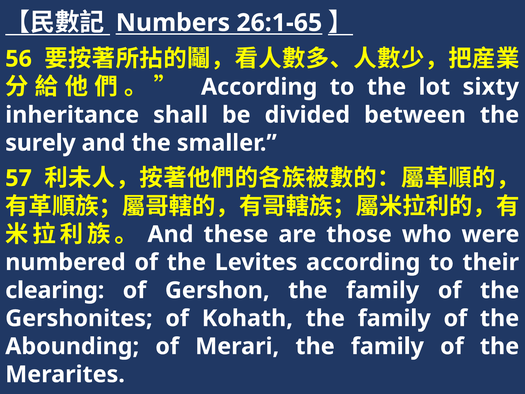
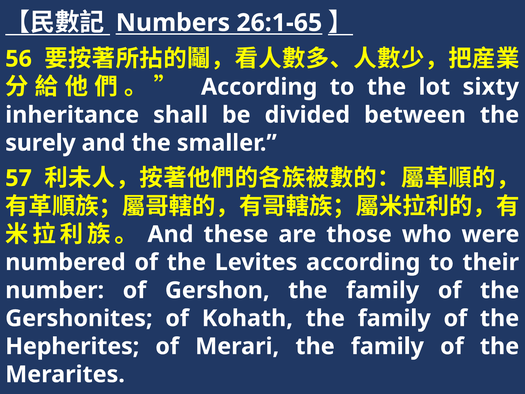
clearing: clearing -> number
Abounding: Abounding -> Hepherites
